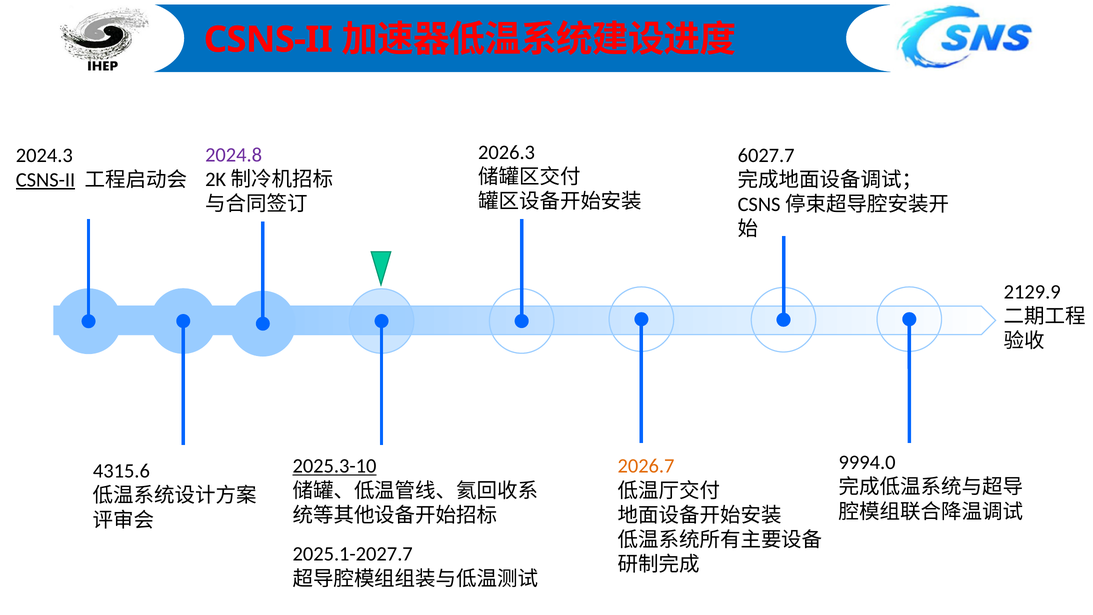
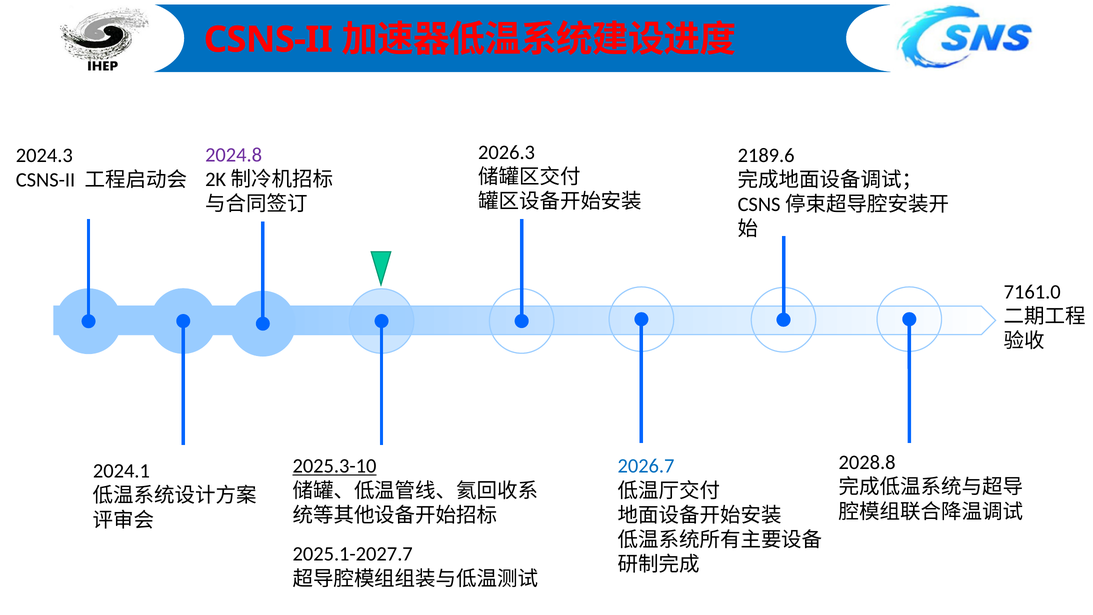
6027.7: 6027.7 -> 2189.6
CSNS-II at (46, 180) underline: present -> none
2129.9: 2129.9 -> 7161.0
9994.0: 9994.0 -> 2028.8
2026.7 colour: orange -> blue
4315.6: 4315.6 -> 2024.1
